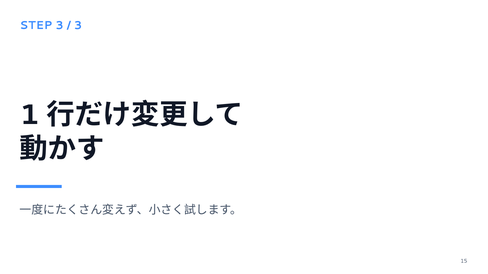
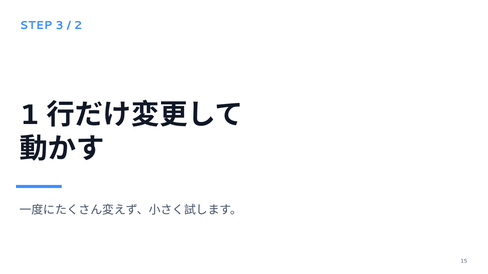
3 at (78, 25): 3 -> 2
